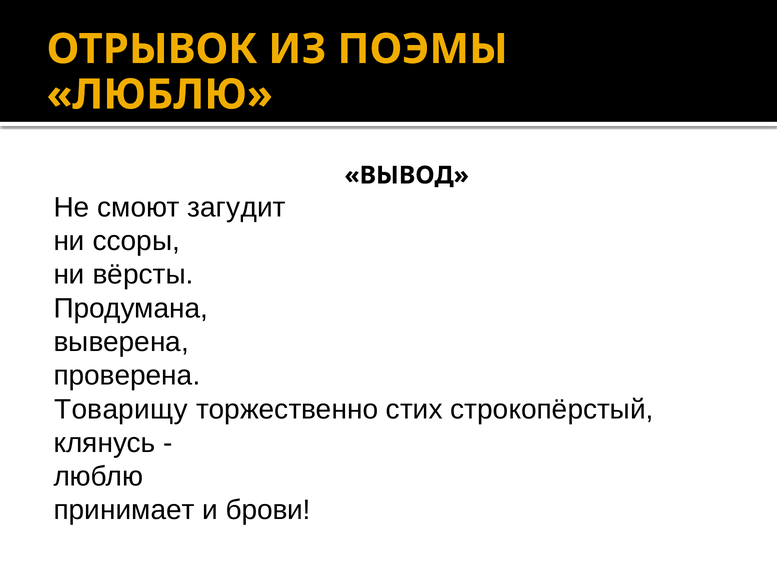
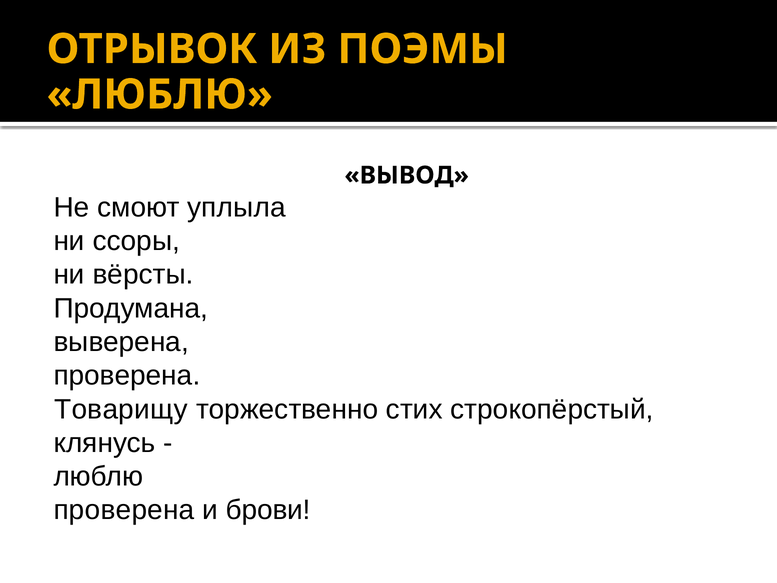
загудит: загудит -> уплыла
принимает at (124, 510): принимает -> проверена
